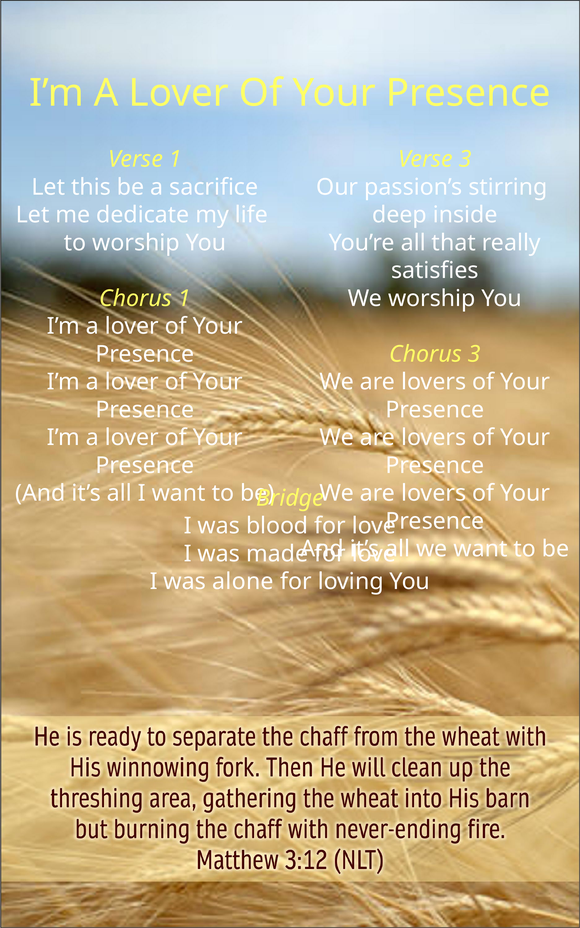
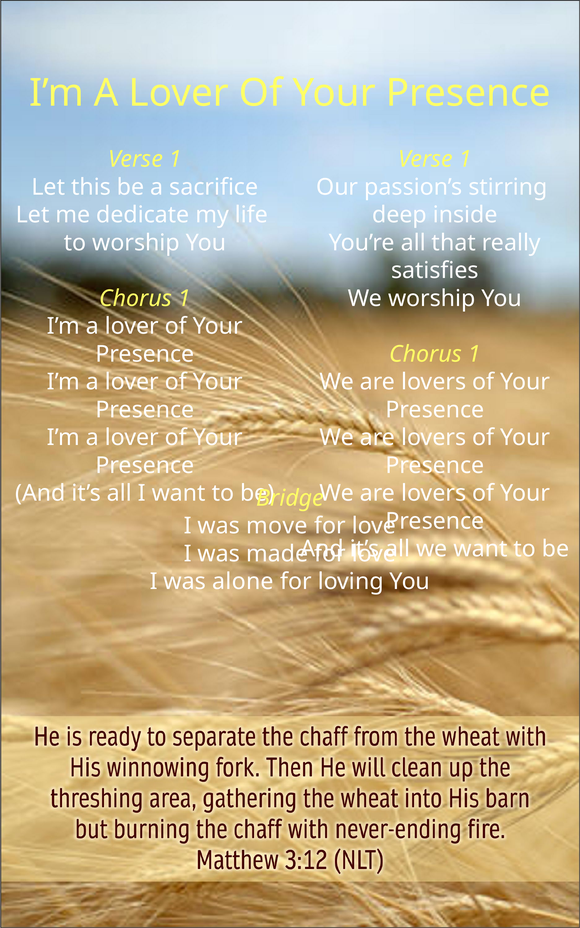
3 at (465, 159): 3 -> 1
3 at (474, 354): 3 -> 1
blood: blood -> move
